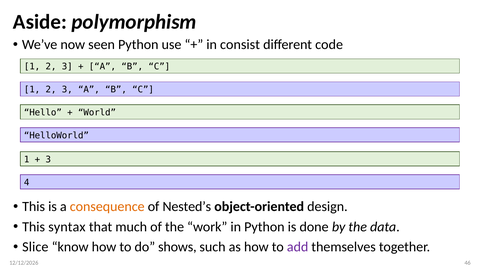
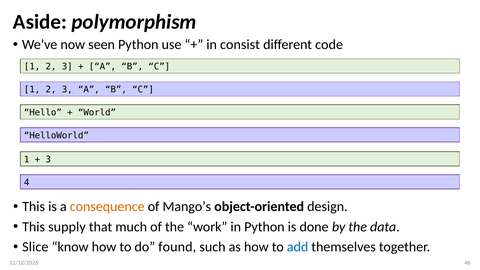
Nested’s: Nested’s -> Mango’s
syntax: syntax -> supply
shows: shows -> found
add colour: purple -> blue
